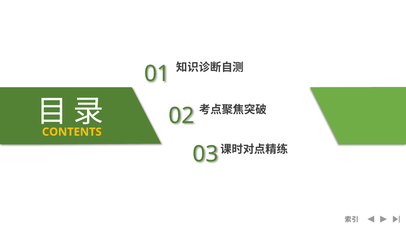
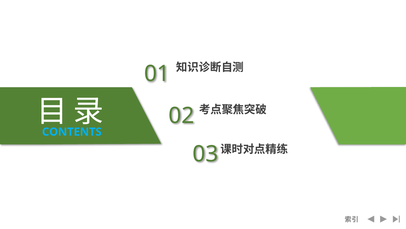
CONTENTS colour: yellow -> light blue
